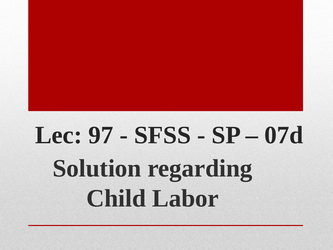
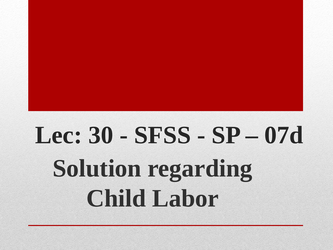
97: 97 -> 30
